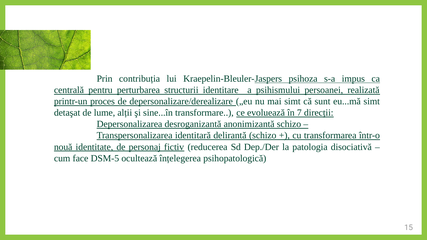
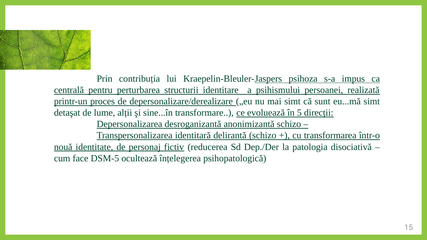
7: 7 -> 5
